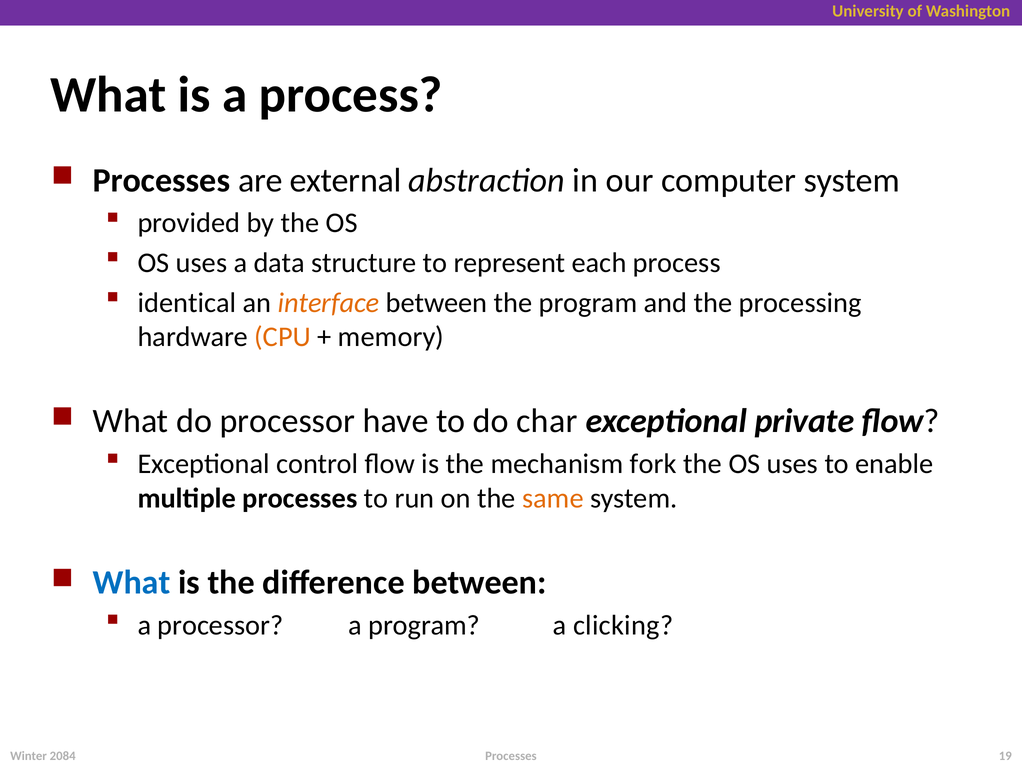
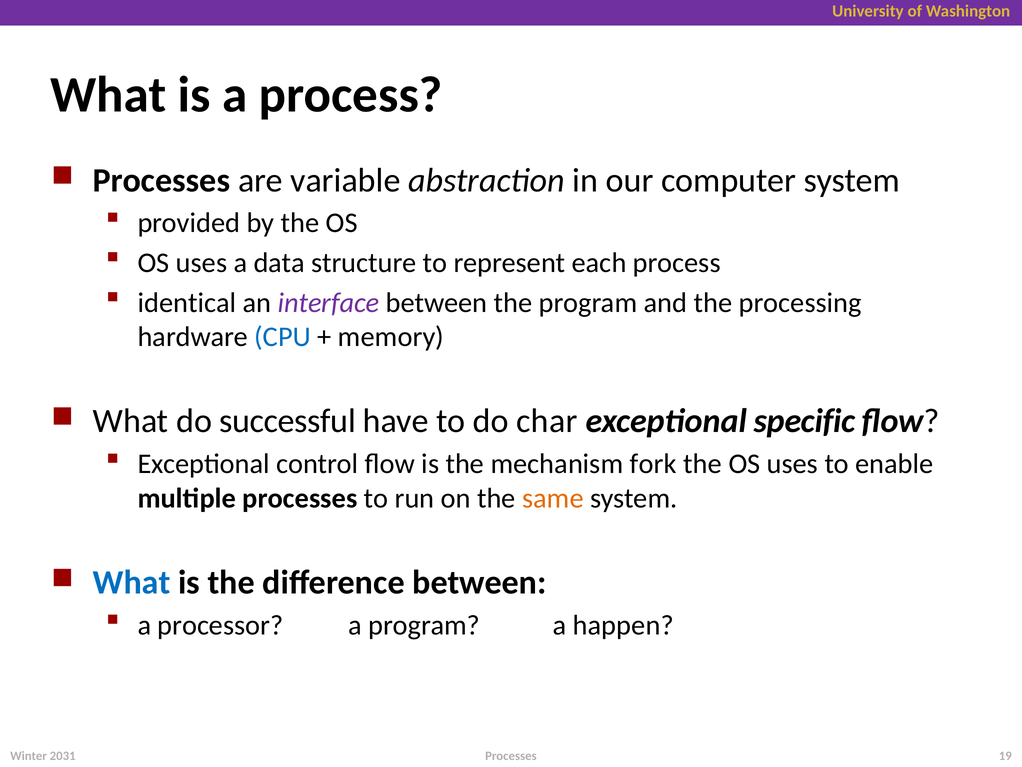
external: external -> variable
interface colour: orange -> purple
CPU colour: orange -> blue
do processor: processor -> successful
private: private -> specific
clicking: clicking -> happen
2084: 2084 -> 2031
